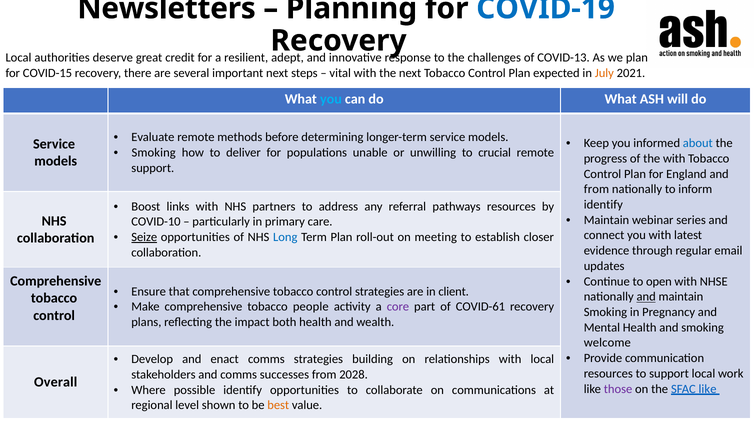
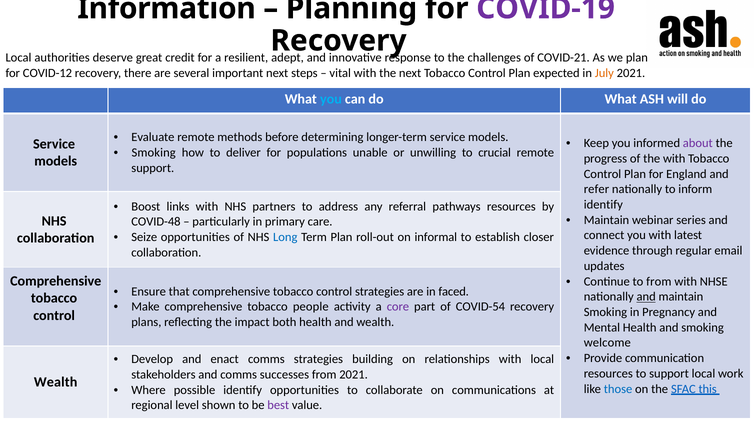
Newsletters: Newsletters -> Information
COVID-19 colour: blue -> purple
COVID-13: COVID-13 -> COVID-21
COVID-15: COVID-15 -> COVID-12
about colour: blue -> purple
from at (596, 189): from -> refer
COVID-10: COVID-10 -> COVID-48
Seize underline: present -> none
meeting: meeting -> informal
to open: open -> from
client: client -> faced
COVID-61: COVID-61 -> COVID-54
from 2028: 2028 -> 2021
Overall at (56, 382): Overall -> Wealth
those colour: purple -> blue
SFAC like: like -> this
best colour: orange -> purple
